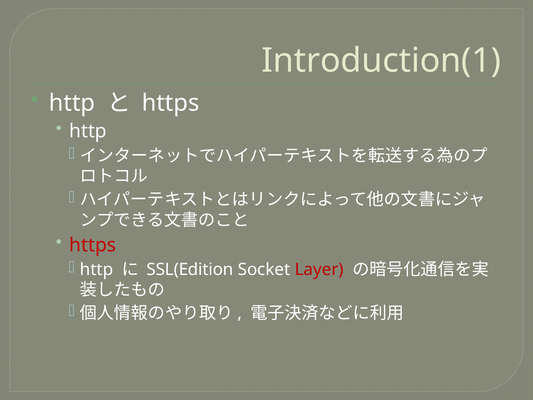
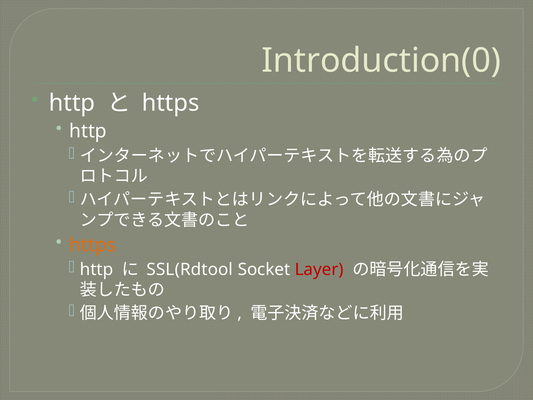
Introduction(1: Introduction(1 -> Introduction(0
https at (93, 245) colour: red -> orange
SSL(Edition: SSL(Edition -> SSL(Rdtool
